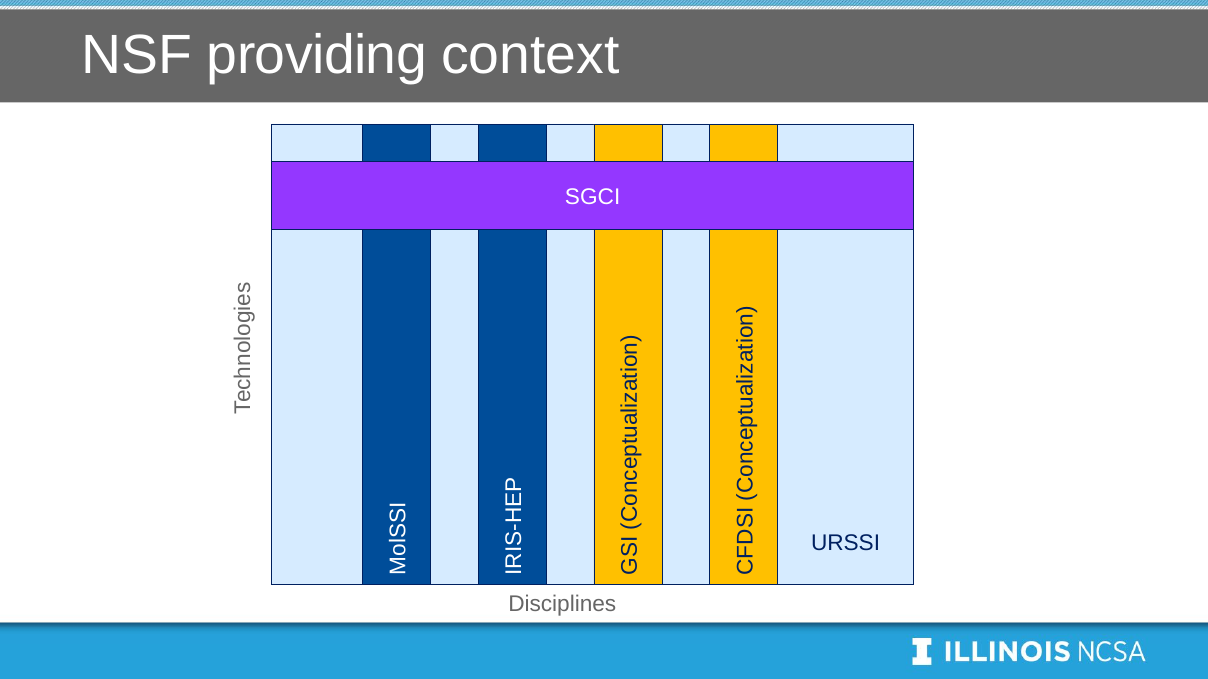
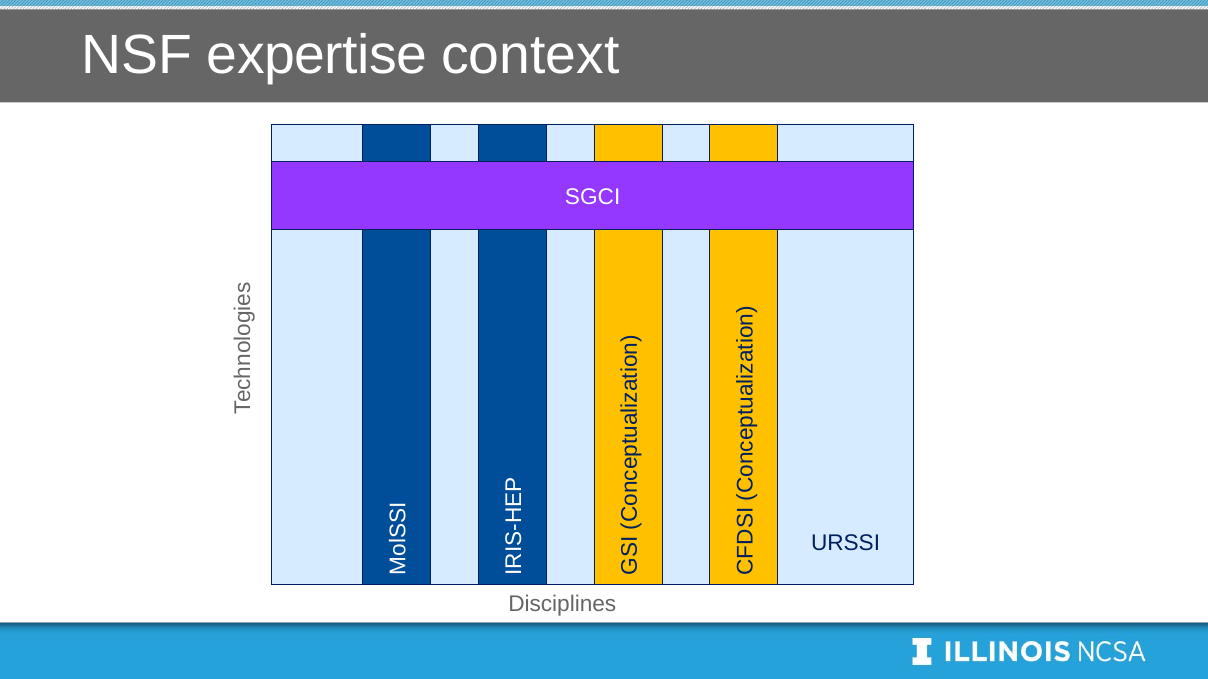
providing: providing -> expertise
